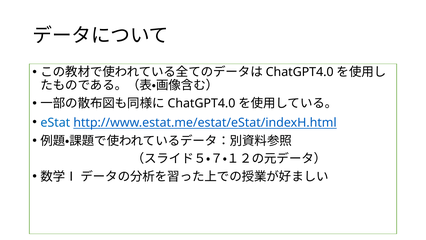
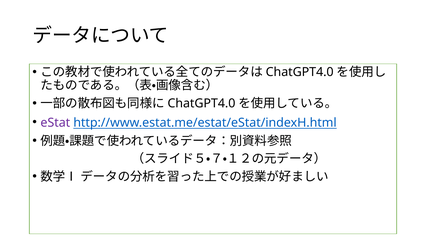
eStat colour: blue -> purple
